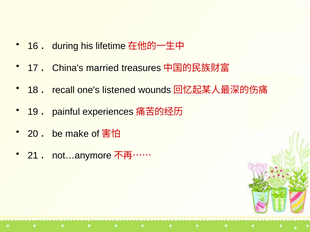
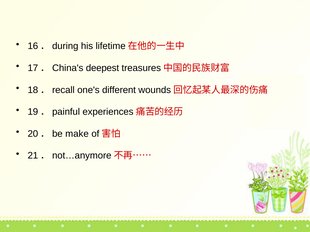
married: married -> deepest
listened: listened -> different
